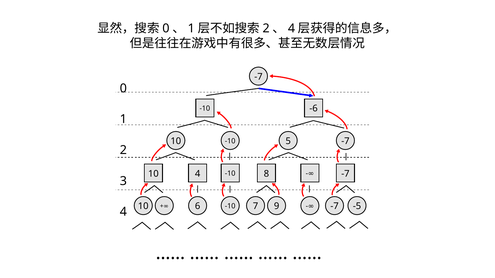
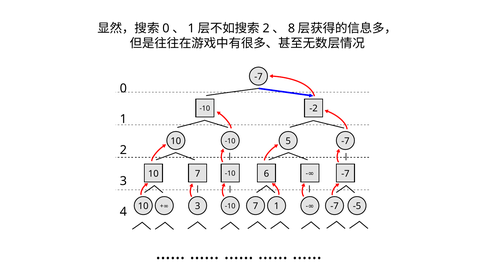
4 at (291, 28): 4 -> 8
-6: -6 -> -2
10 4: 4 -> 7
8: 8 -> 6
6 at (198, 207): 6 -> 3
7 9: 9 -> 1
